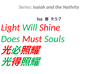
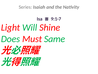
Souls: Souls -> Same
